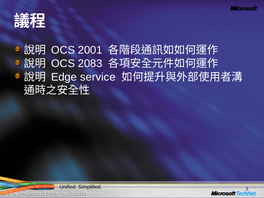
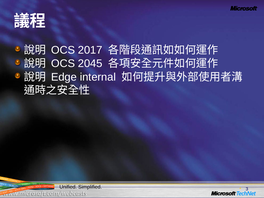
2001: 2001 -> 2017
2083: 2083 -> 2045
service: service -> internal
